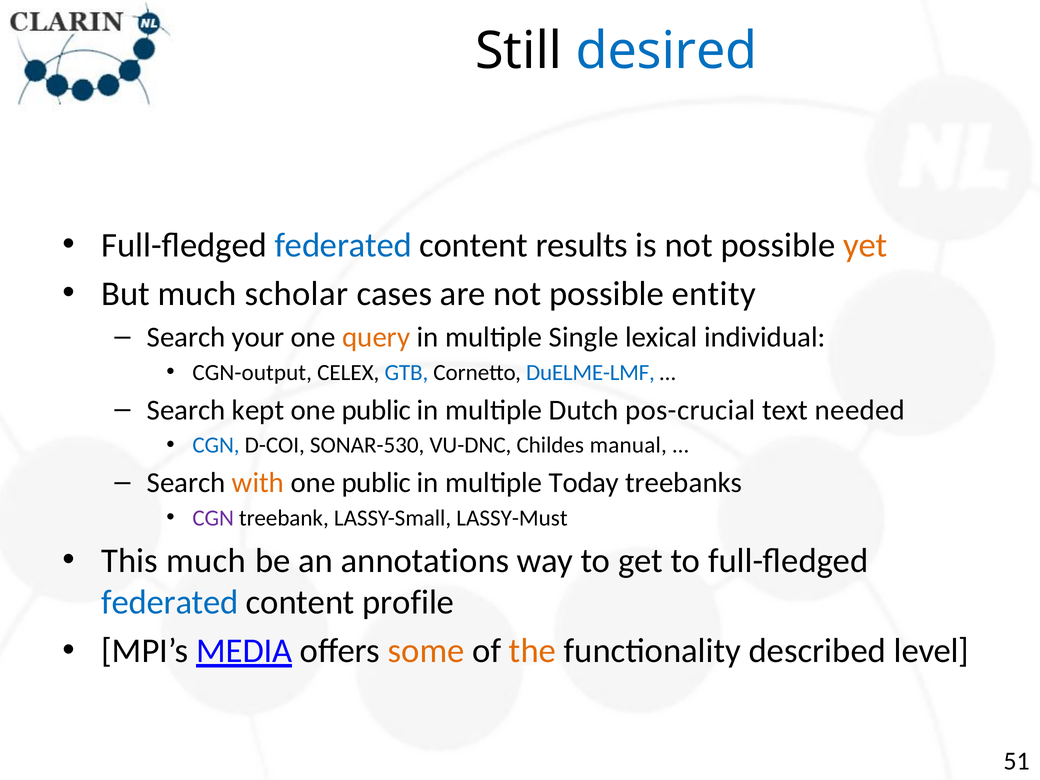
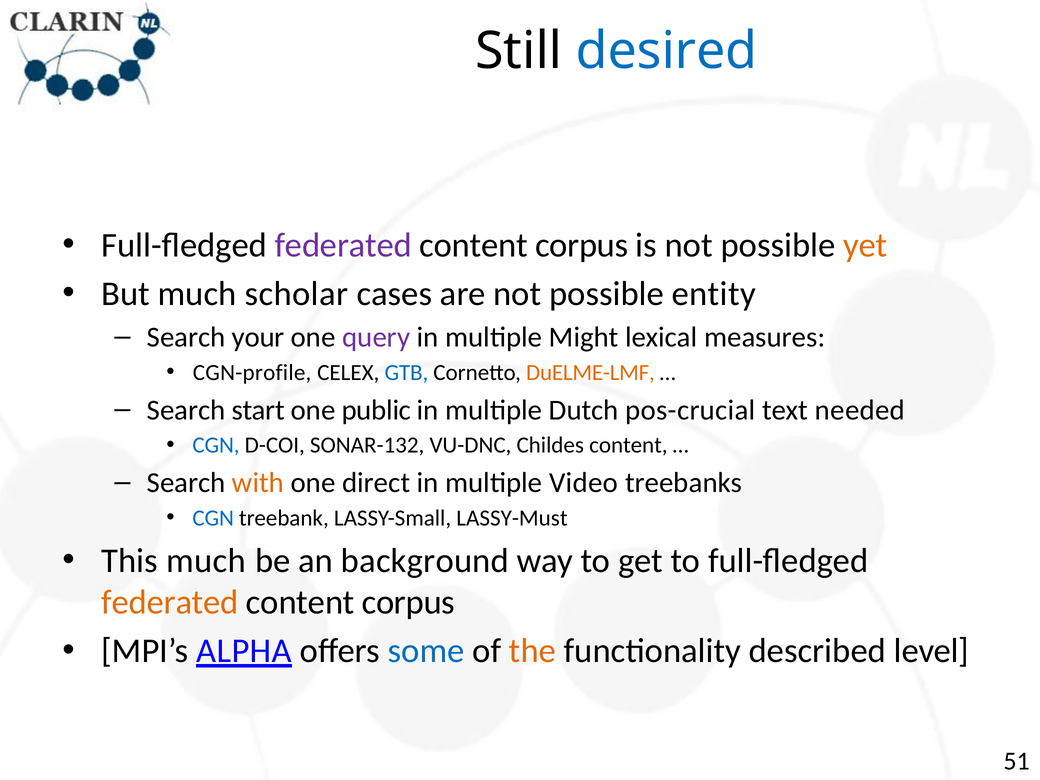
federated at (343, 245) colour: blue -> purple
results at (582, 245): results -> corpus
query colour: orange -> purple
Single: Single -> Might
individual: individual -> measures
CGN-output: CGN-output -> CGN-profile
DuELME-LMF colour: blue -> orange
kept: kept -> start
SONAR-530: SONAR-530 -> SONAR-132
Childes manual: manual -> content
public at (376, 483): public -> direct
Today: Today -> Video
CGN at (213, 518) colour: purple -> blue
annotations: annotations -> background
federated at (170, 602) colour: blue -> orange
profile at (408, 602): profile -> corpus
MEDIA: MEDIA -> ALPHA
some colour: orange -> blue
